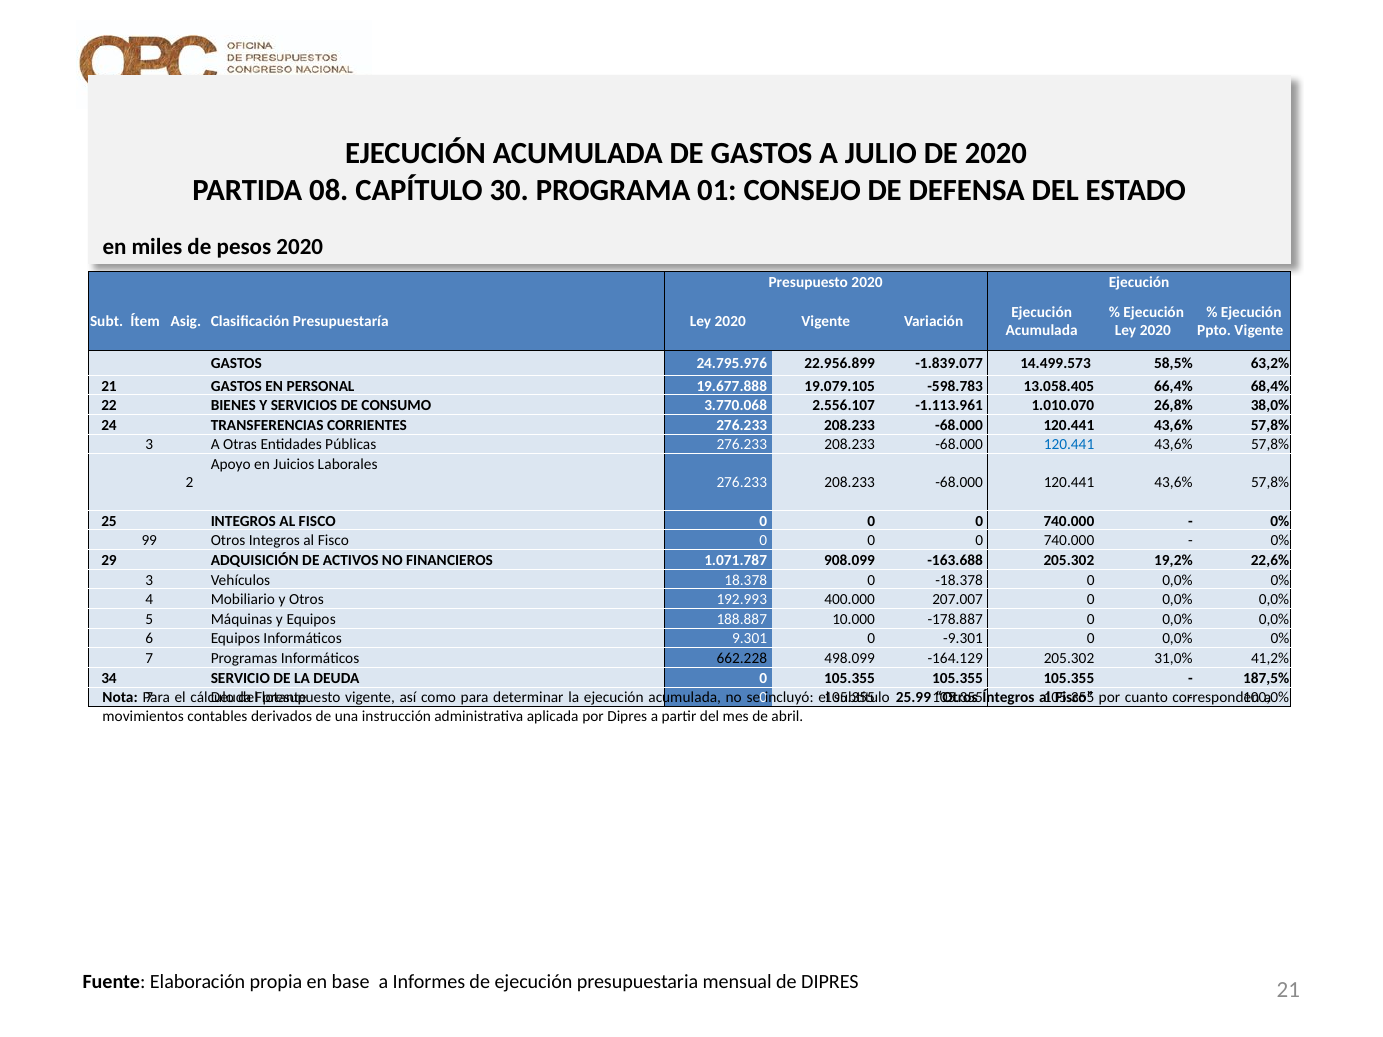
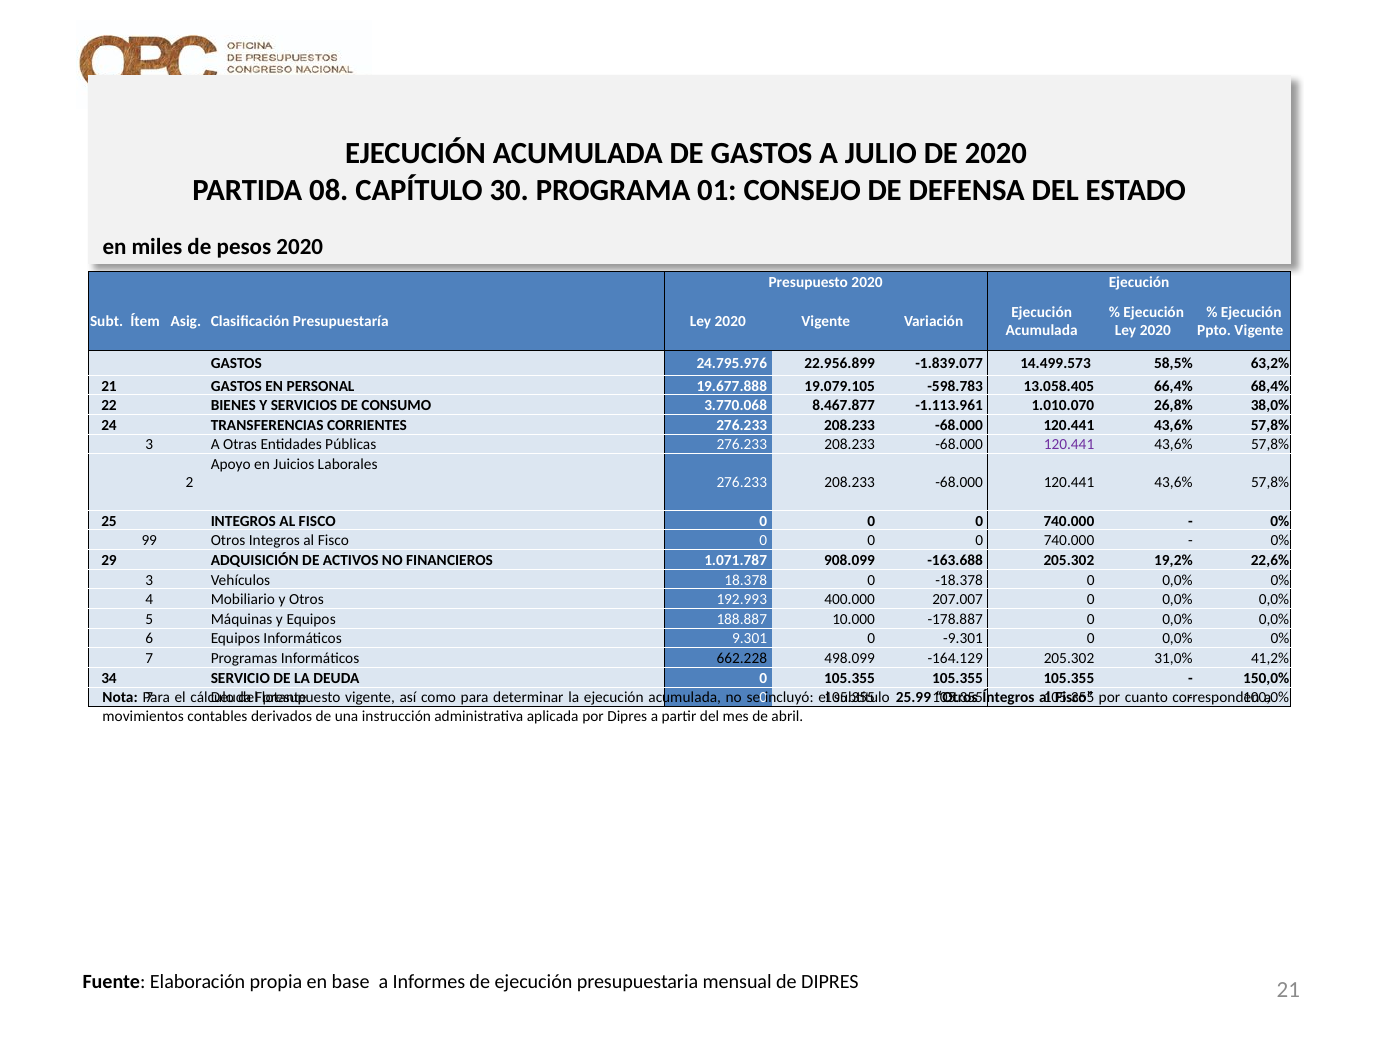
2.556.107: 2.556.107 -> 8.467.877
120.441 at (1069, 445) colour: blue -> purple
187,5%: 187,5% -> 150,0%
